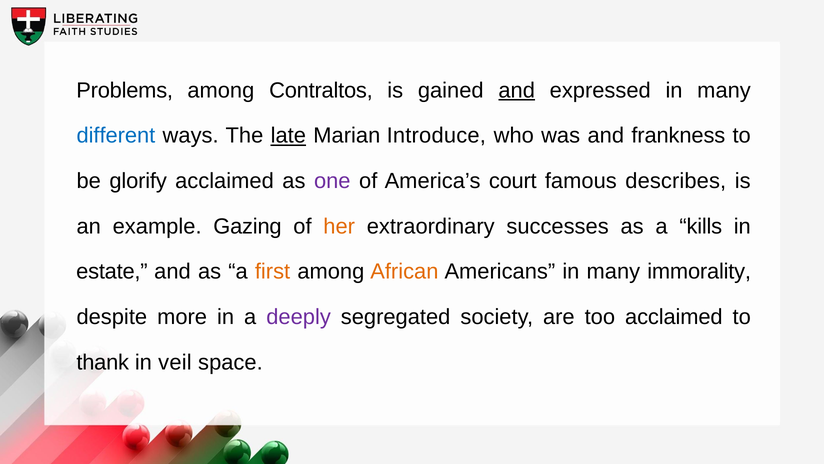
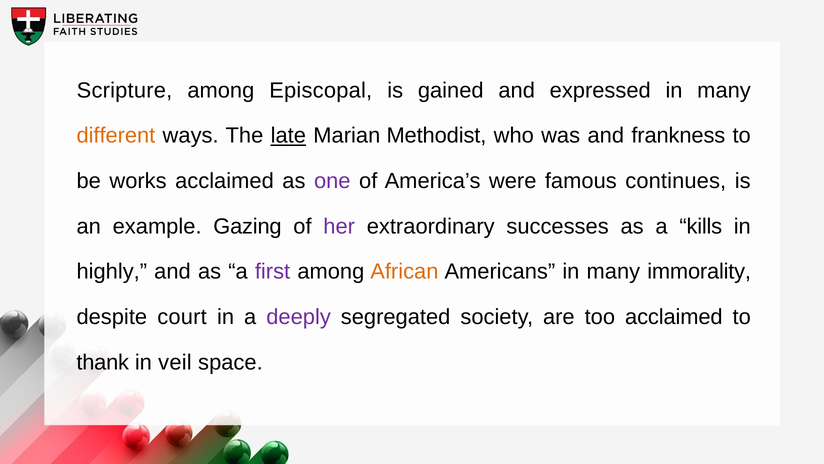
Problems: Problems -> Scripture
Contraltos: Contraltos -> Episcopal
and at (517, 90) underline: present -> none
different colour: blue -> orange
Introduce: Introduce -> Methodist
glorify: glorify -> works
court: court -> were
describes: describes -> continues
her colour: orange -> purple
estate: estate -> highly
first colour: orange -> purple
more: more -> court
